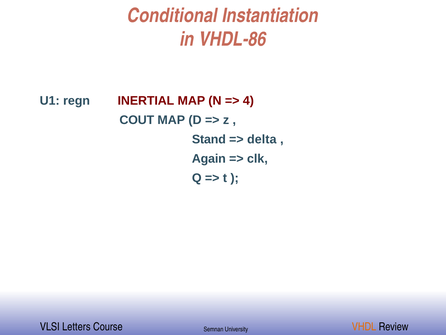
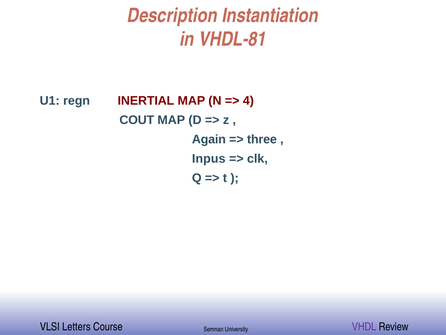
Conditional: Conditional -> Description
VHDL-86: VHDL-86 -> VHDL-81
Stand: Stand -> Again
delta: delta -> three
Again: Again -> Inpus
VHDL at (364, 326) colour: orange -> purple
